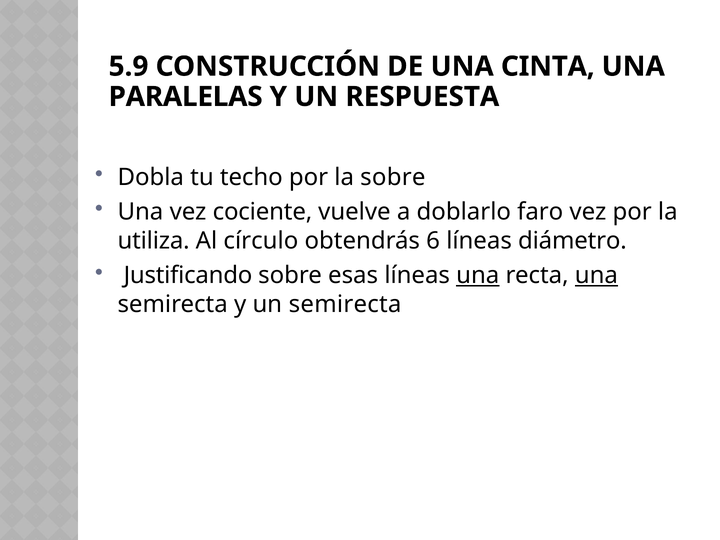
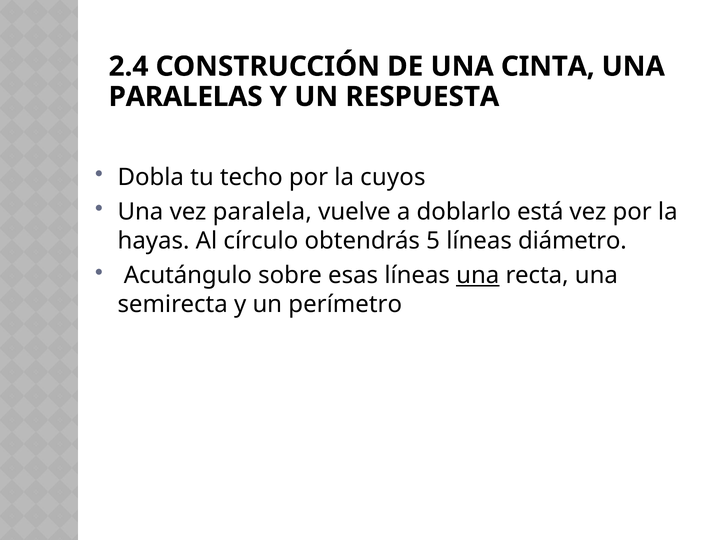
5.9: 5.9 -> 2.4
la sobre: sobre -> cuyos
cociente: cociente -> paralela
faro: faro -> está
utiliza: utiliza -> hayas
6: 6 -> 5
Justificando: Justificando -> Acutángulo
una at (596, 276) underline: present -> none
un semirecta: semirecta -> perímetro
